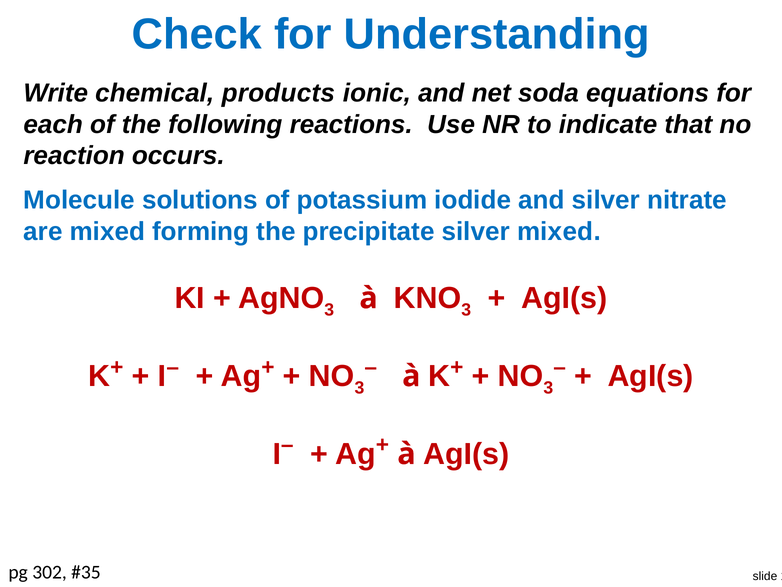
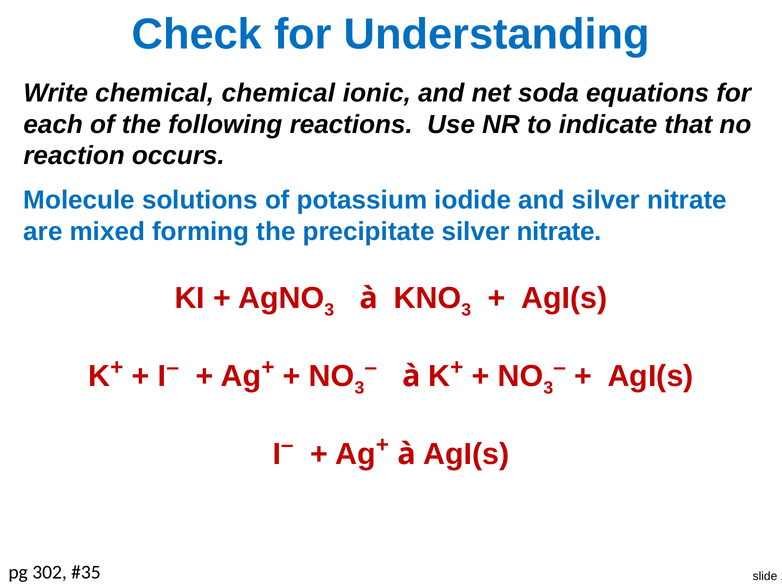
chemical products: products -> chemical
precipitate silver mixed: mixed -> nitrate
